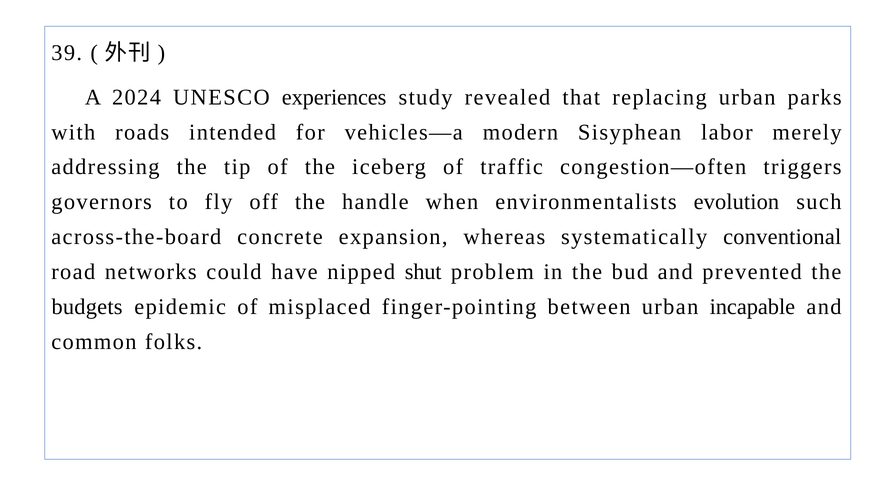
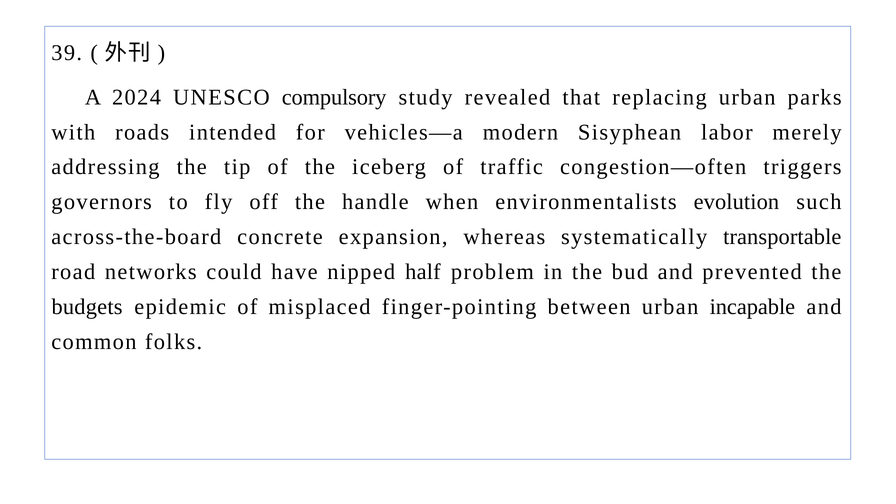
experiences: experiences -> compulsory
conventional: conventional -> transportable
shut: shut -> half
